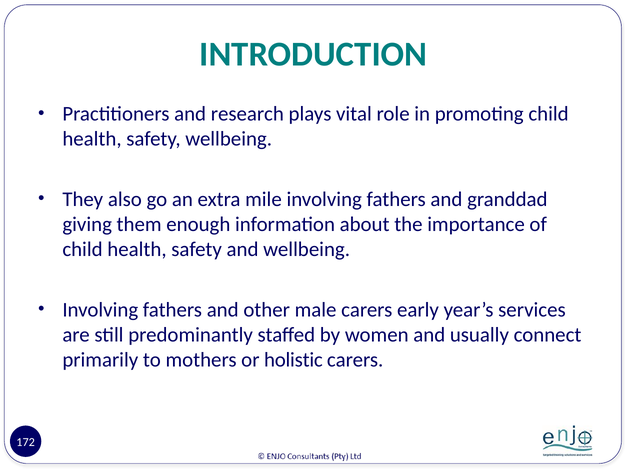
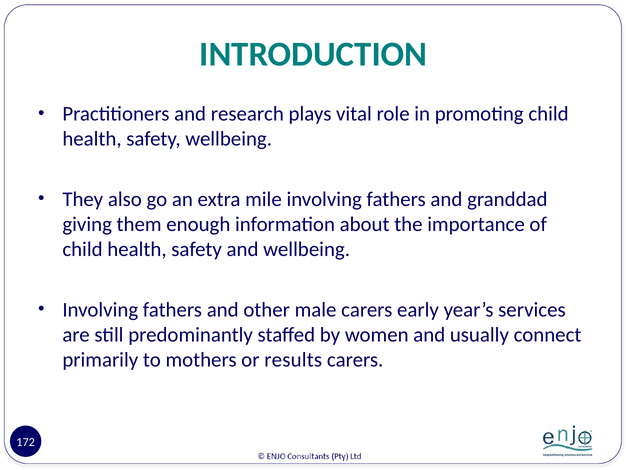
holistic: holistic -> results
